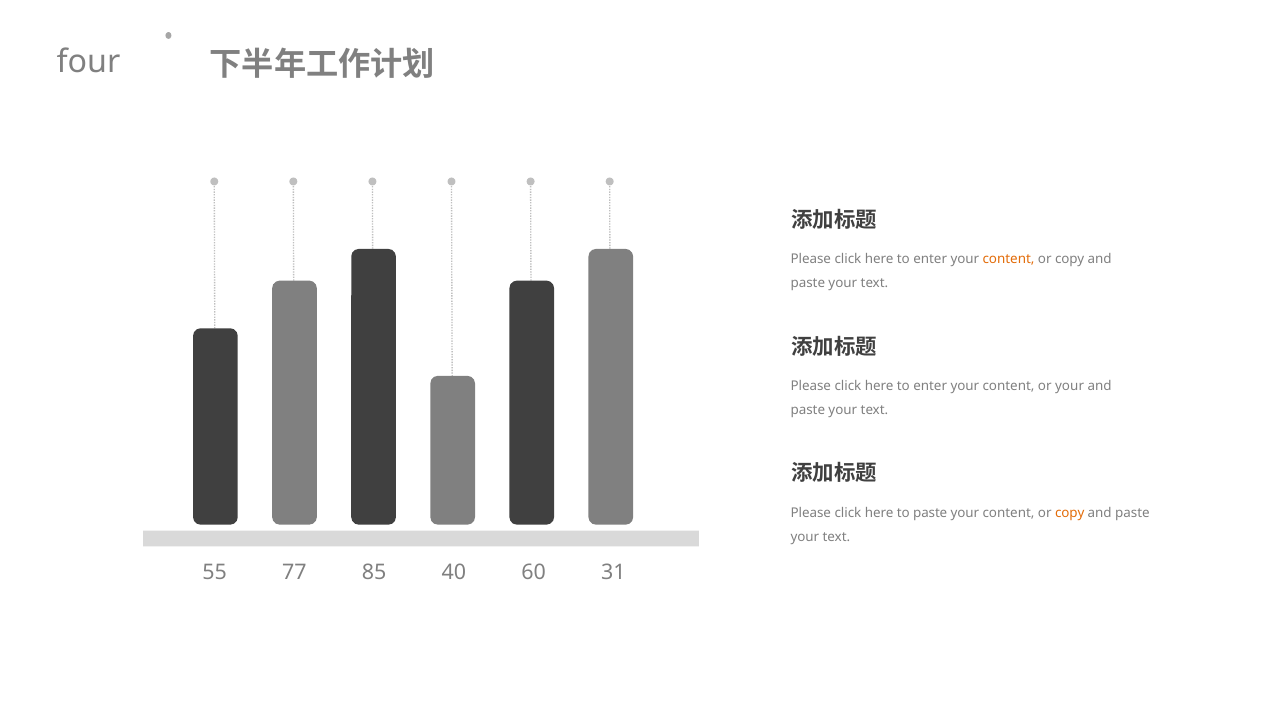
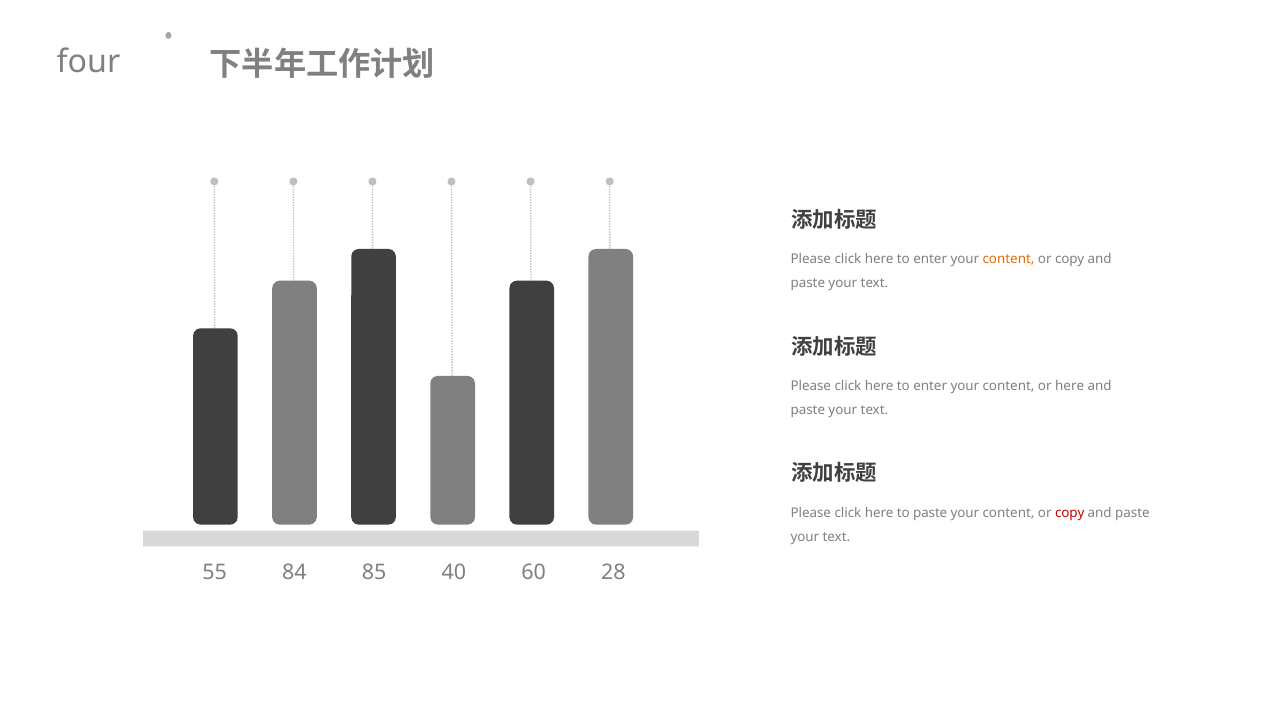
or your: your -> here
copy at (1070, 513) colour: orange -> red
77: 77 -> 84
31: 31 -> 28
